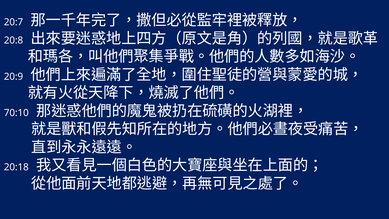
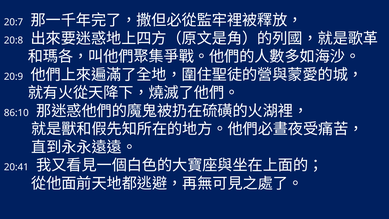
70:10: 70:10 -> 86:10
20:18: 20:18 -> 20:41
